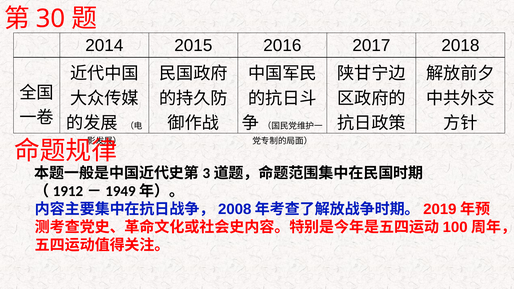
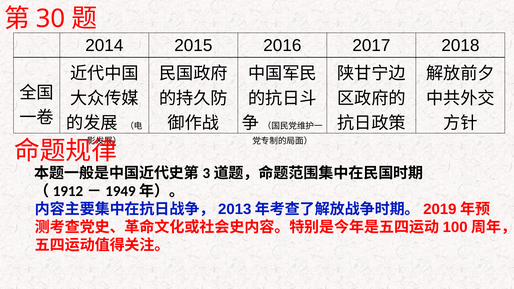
2008: 2008 -> 2013
